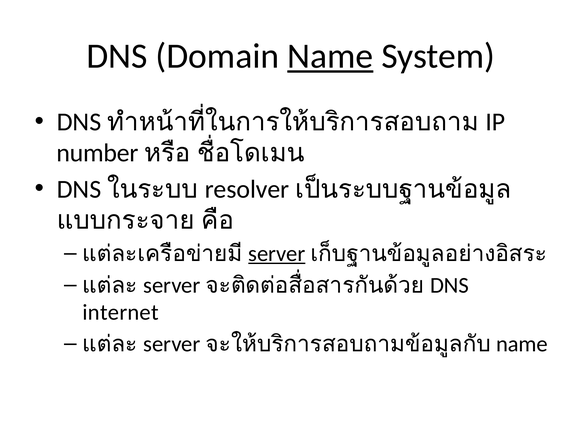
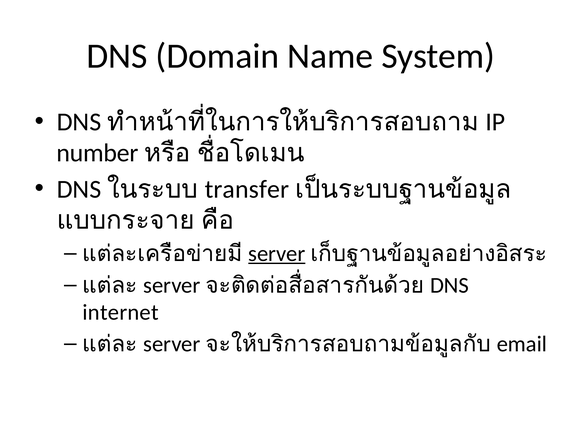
Name at (330, 56) underline: present -> none
resolver: resolver -> transfer
name at (522, 344): name -> email
